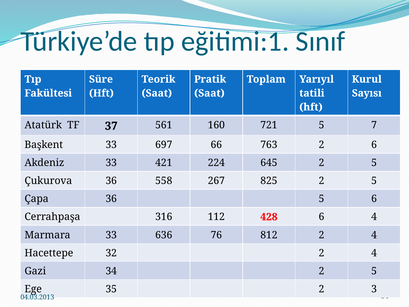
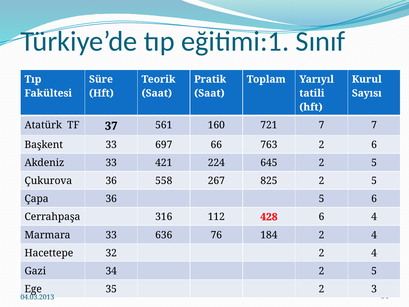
721 5: 5 -> 7
812: 812 -> 184
